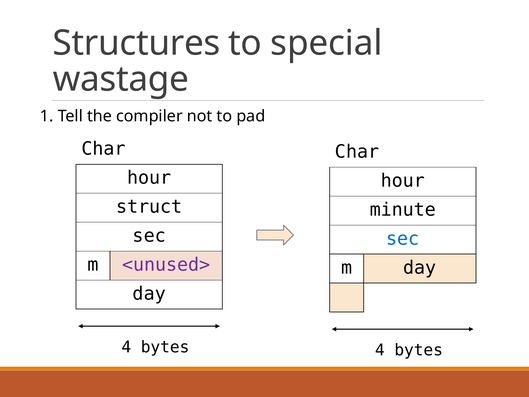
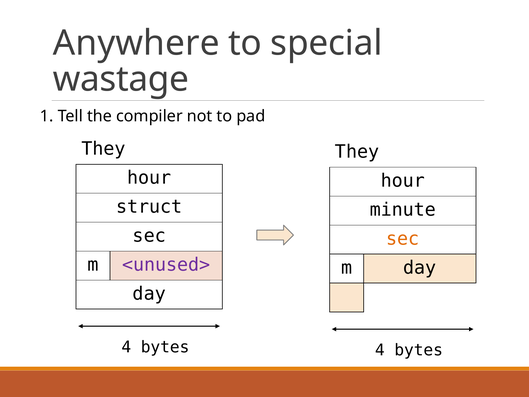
Structures: Structures -> Anywhere
Char at (103, 149): Char -> They
Char at (357, 152): Char -> They
sec at (403, 239) colour: blue -> orange
